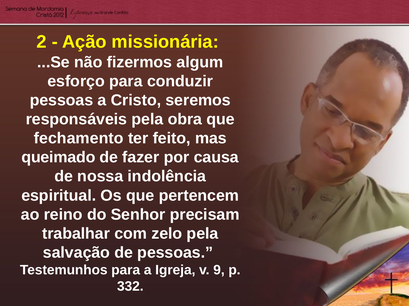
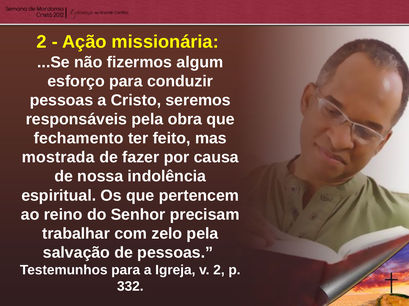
queimado: queimado -> mostrada
v 9: 9 -> 2
